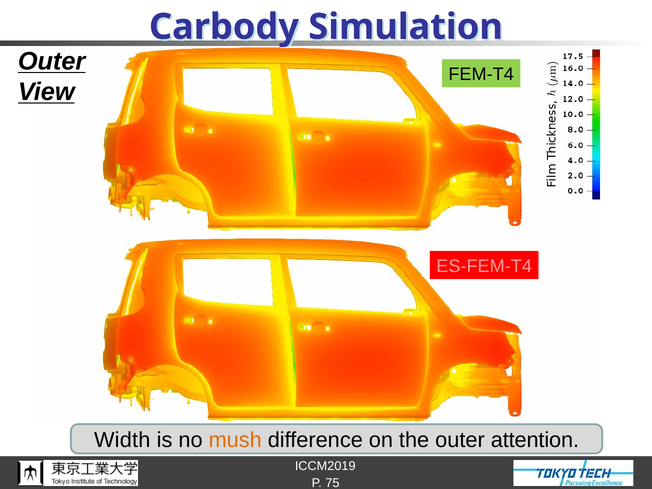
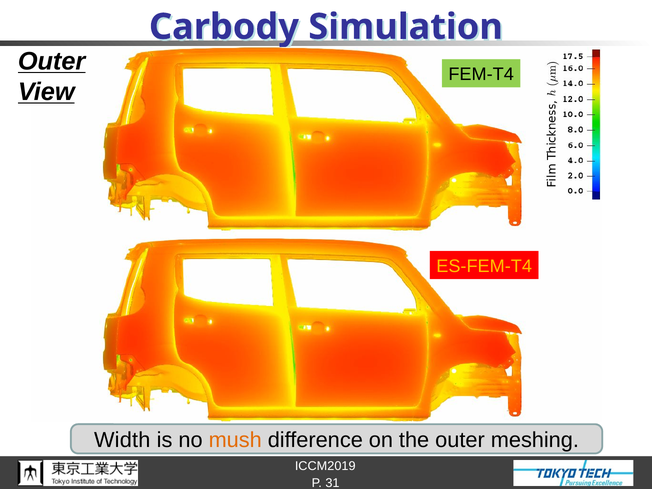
ES-FEM-T4 colour: pink -> yellow
attention: attention -> meshing
75: 75 -> 31
